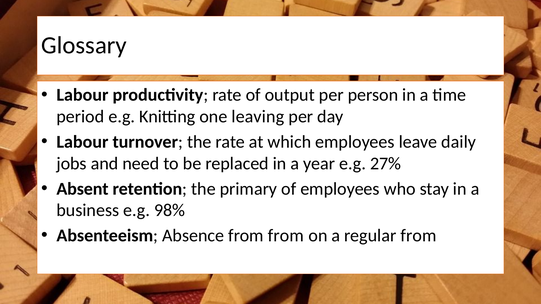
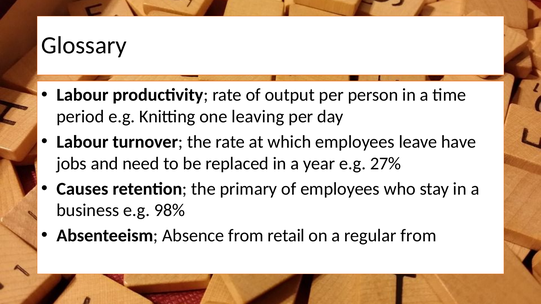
daily: daily -> have
Absent: Absent -> Causes
from from: from -> retail
